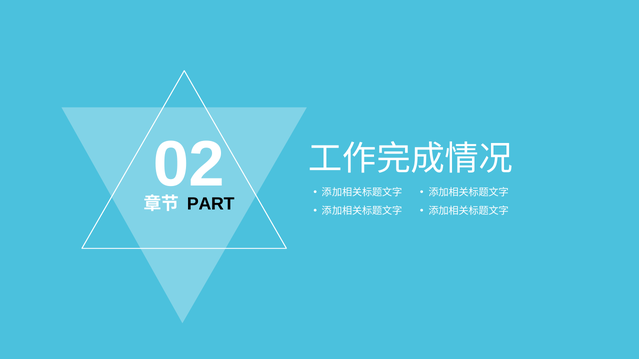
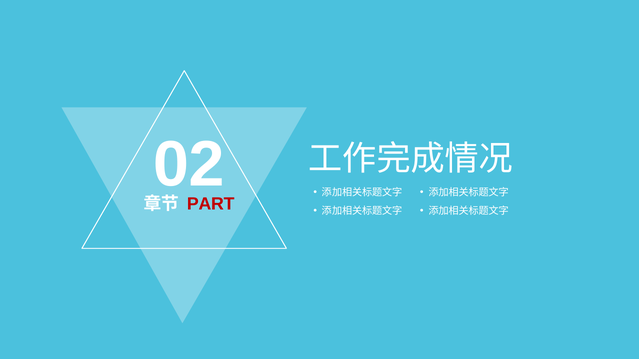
PART colour: black -> red
